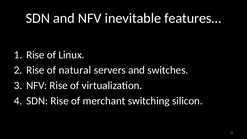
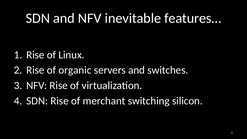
natural: natural -> organic
